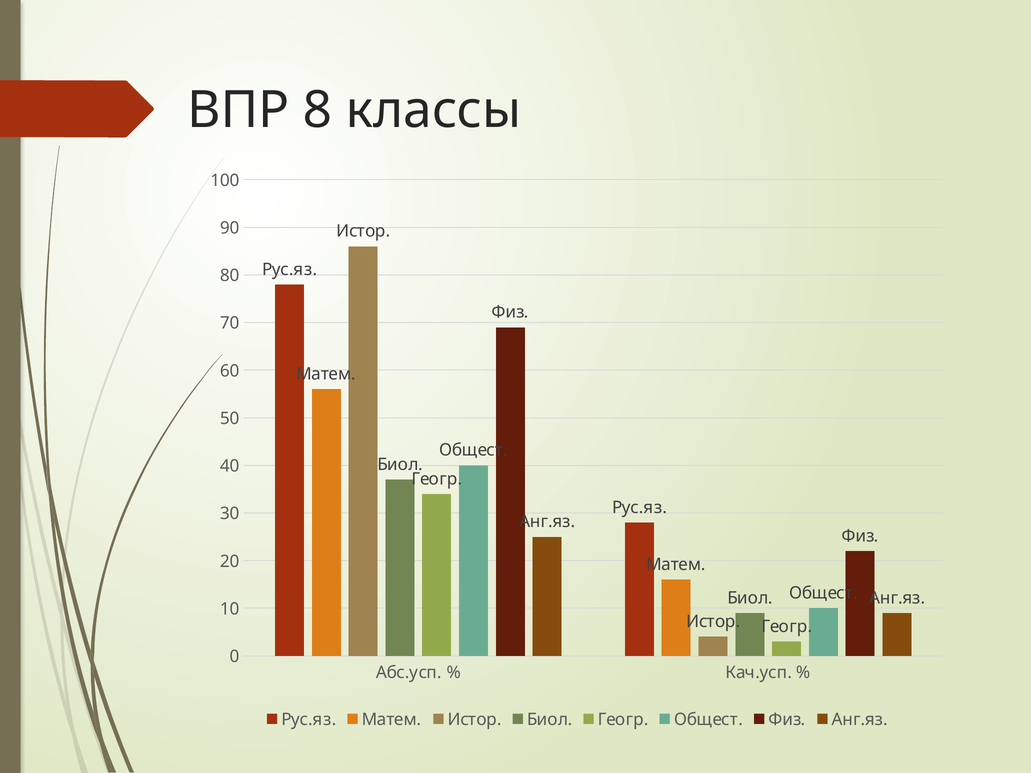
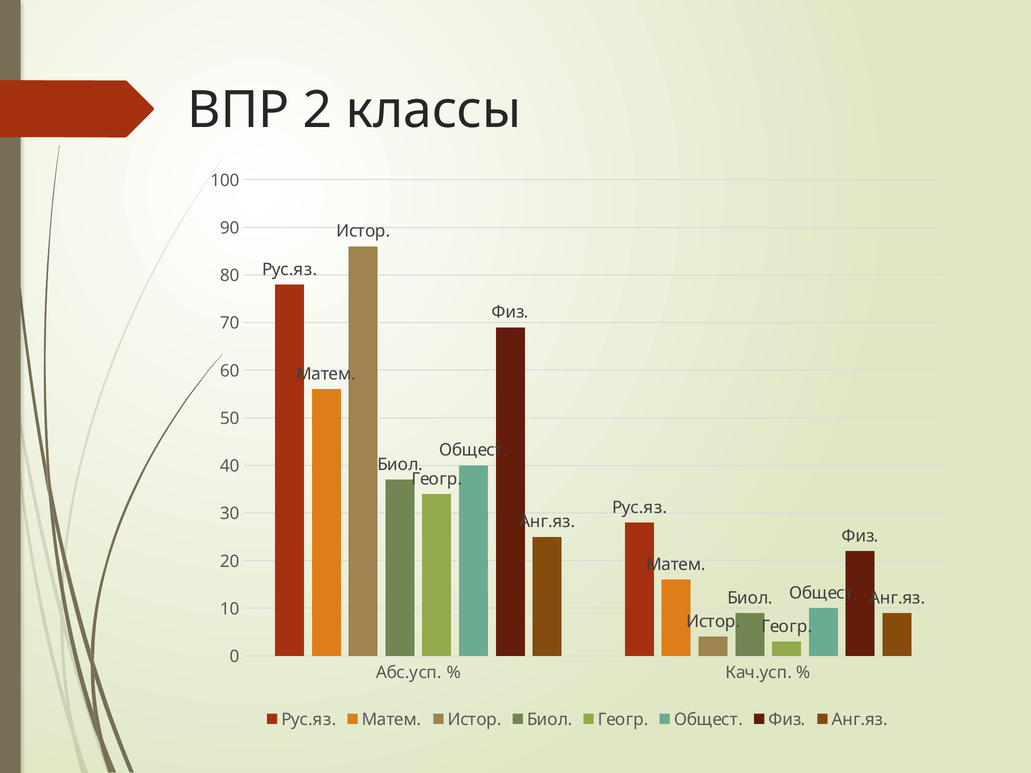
8: 8 -> 2
